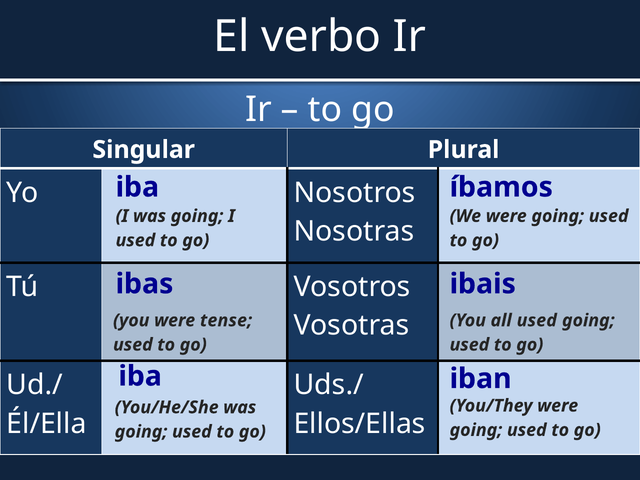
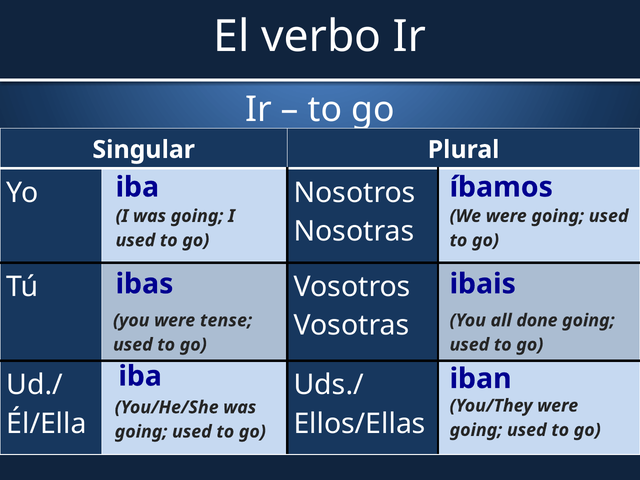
all used: used -> done
